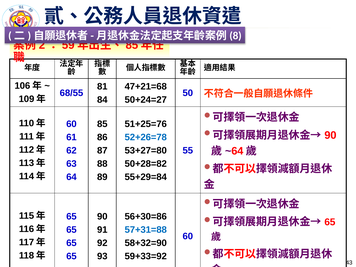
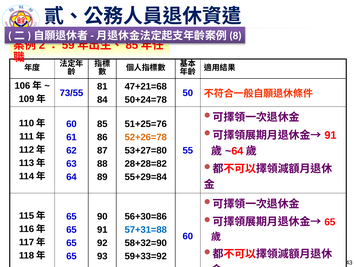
68/55: 68/55 -> 73/55
50+24=27: 50+24=27 -> 50+24=78
90 at (330, 135): 90 -> 91
52+26=78 colour: blue -> orange
50+28=82: 50+28=82 -> 28+28=82
